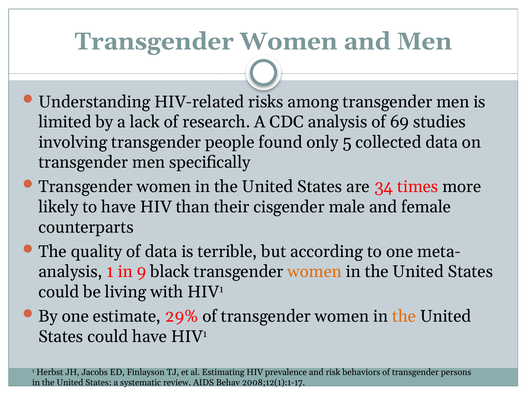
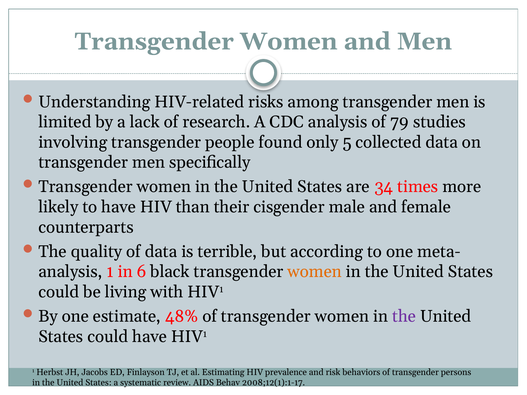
69: 69 -> 79
9: 9 -> 6
29%: 29% -> 48%
the at (404, 317) colour: orange -> purple
